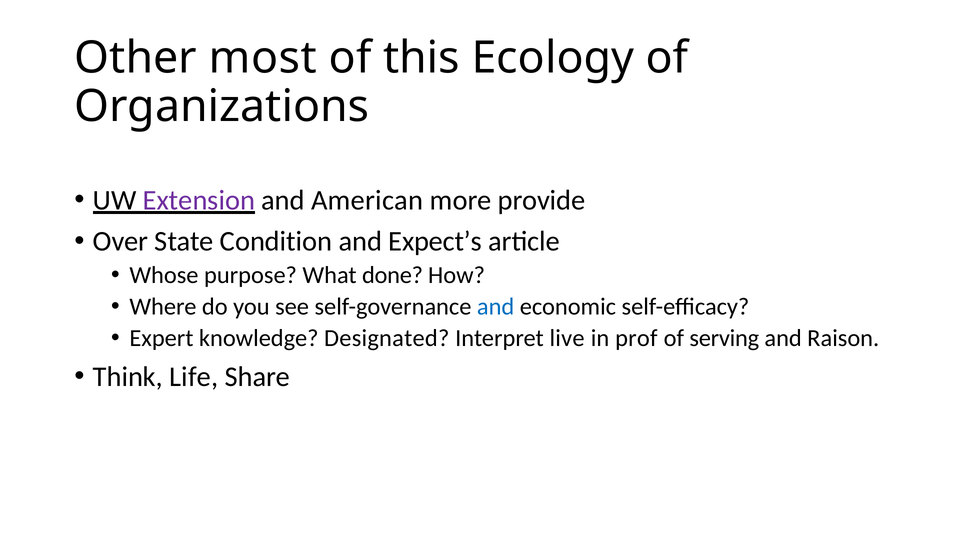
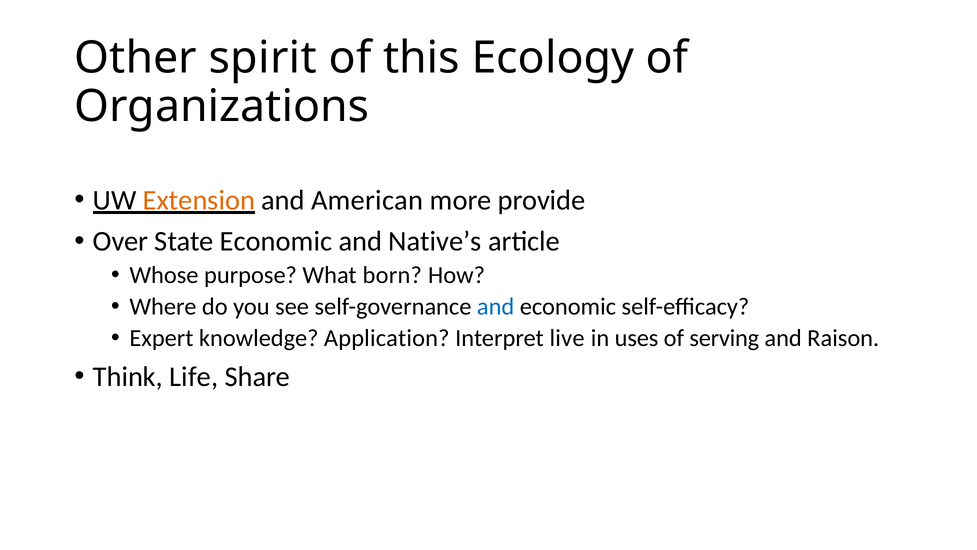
most: most -> spirit
Extension colour: purple -> orange
State Condition: Condition -> Economic
Expect’s: Expect’s -> Native’s
done: done -> born
Designated: Designated -> Application
prof: prof -> uses
